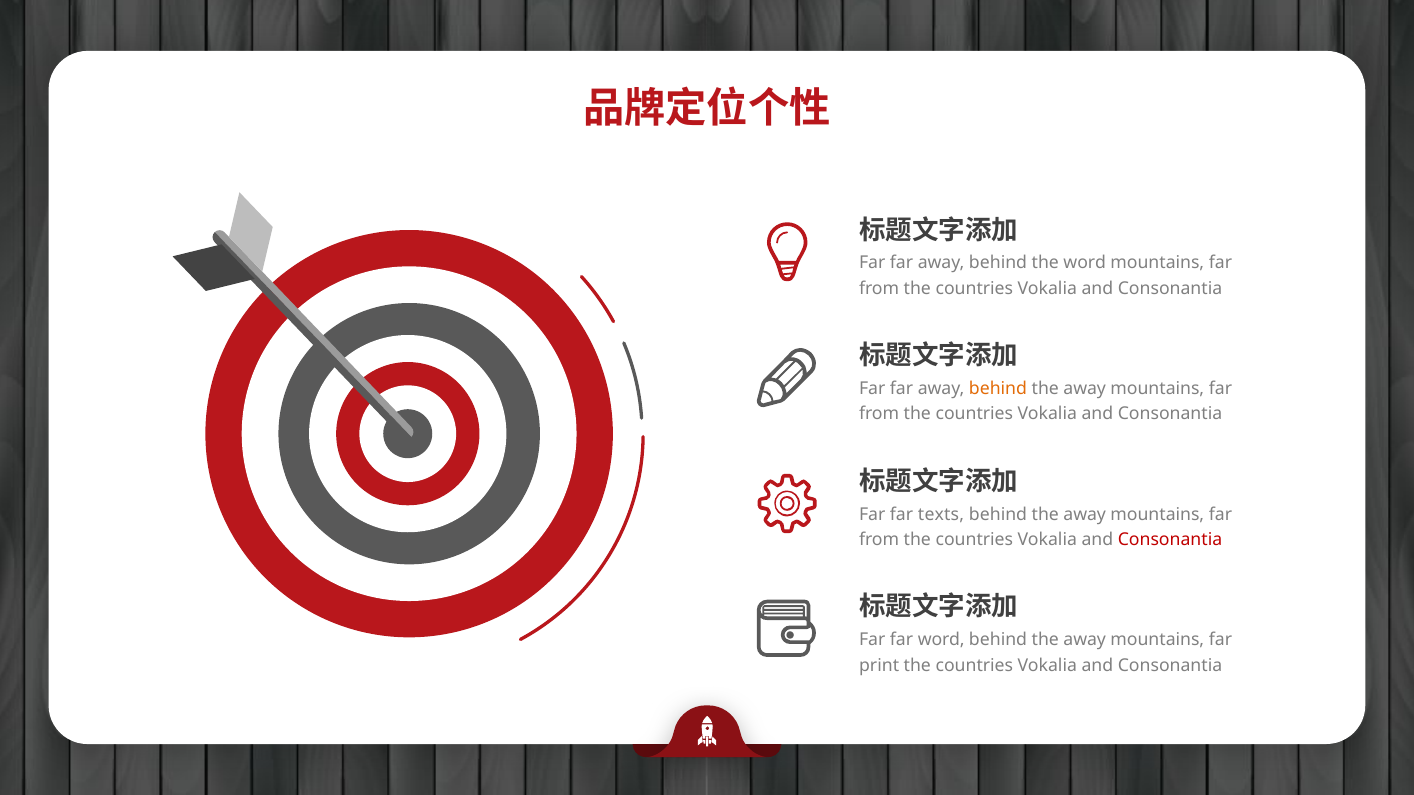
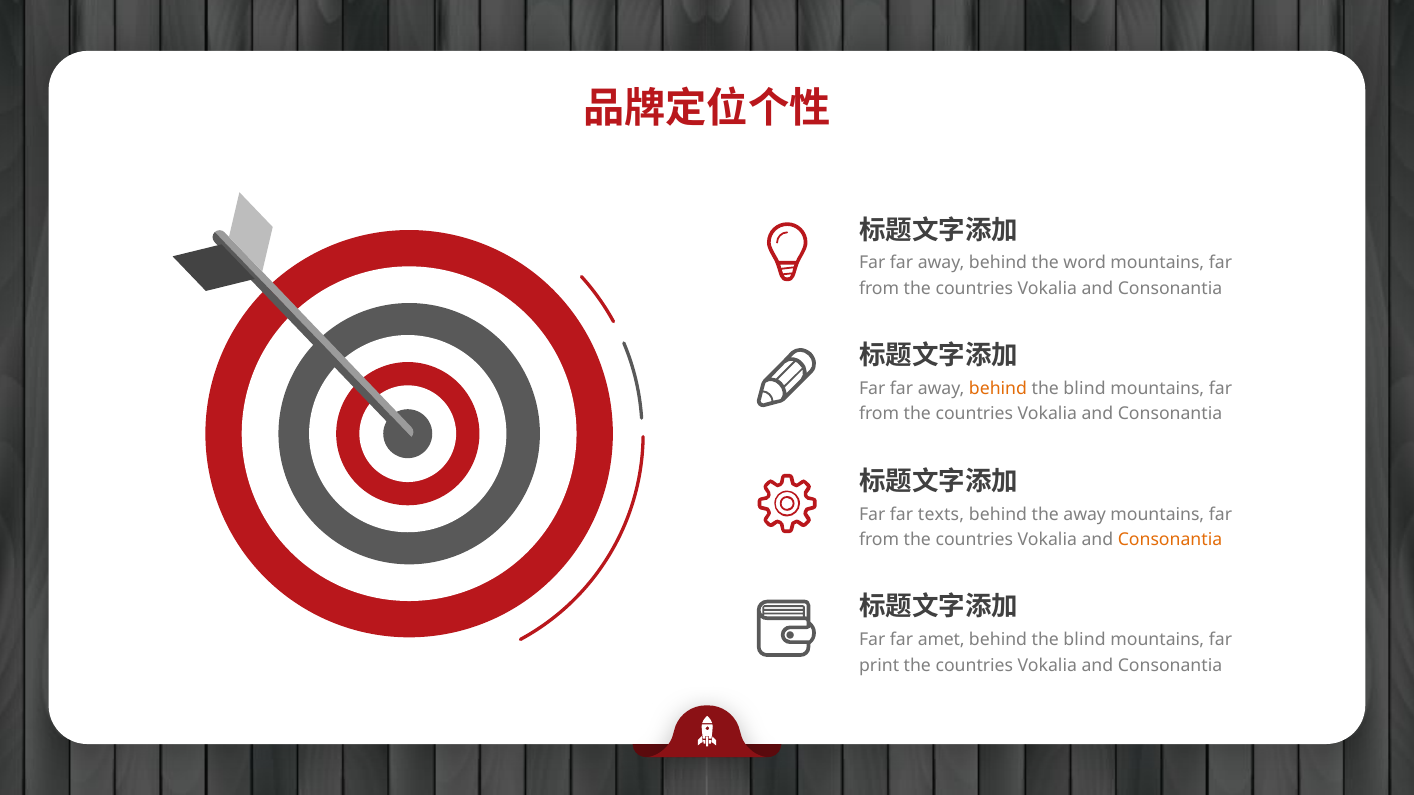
away at (1085, 389): away -> blind
Consonantia at (1170, 540) colour: red -> orange
far word: word -> amet
away at (1085, 640): away -> blind
